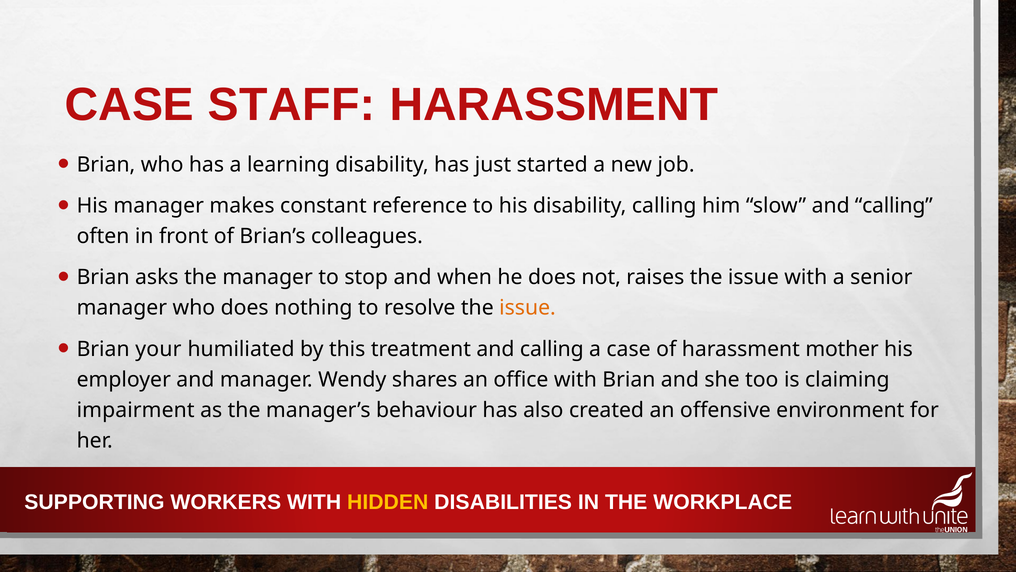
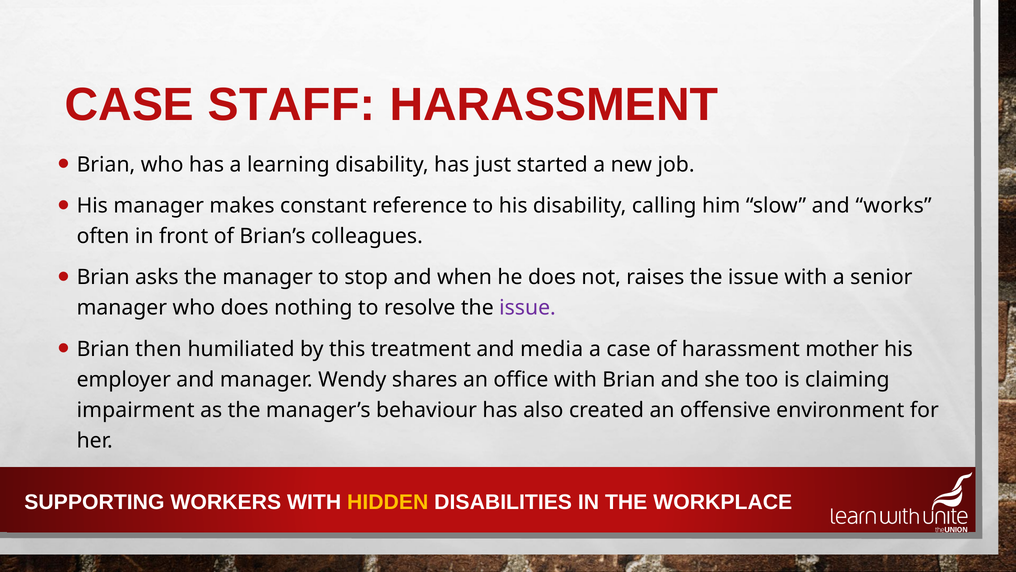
slow and calling: calling -> works
issue at (527, 308) colour: orange -> purple
your: your -> then
treatment and calling: calling -> media
